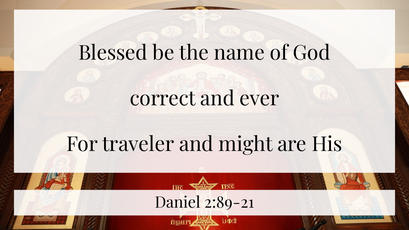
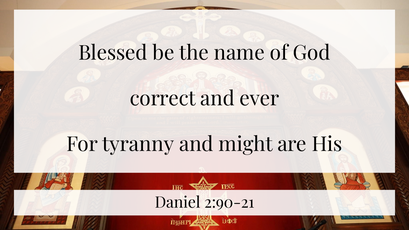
traveler: traveler -> tyranny
2:89-21: 2:89-21 -> 2:90-21
